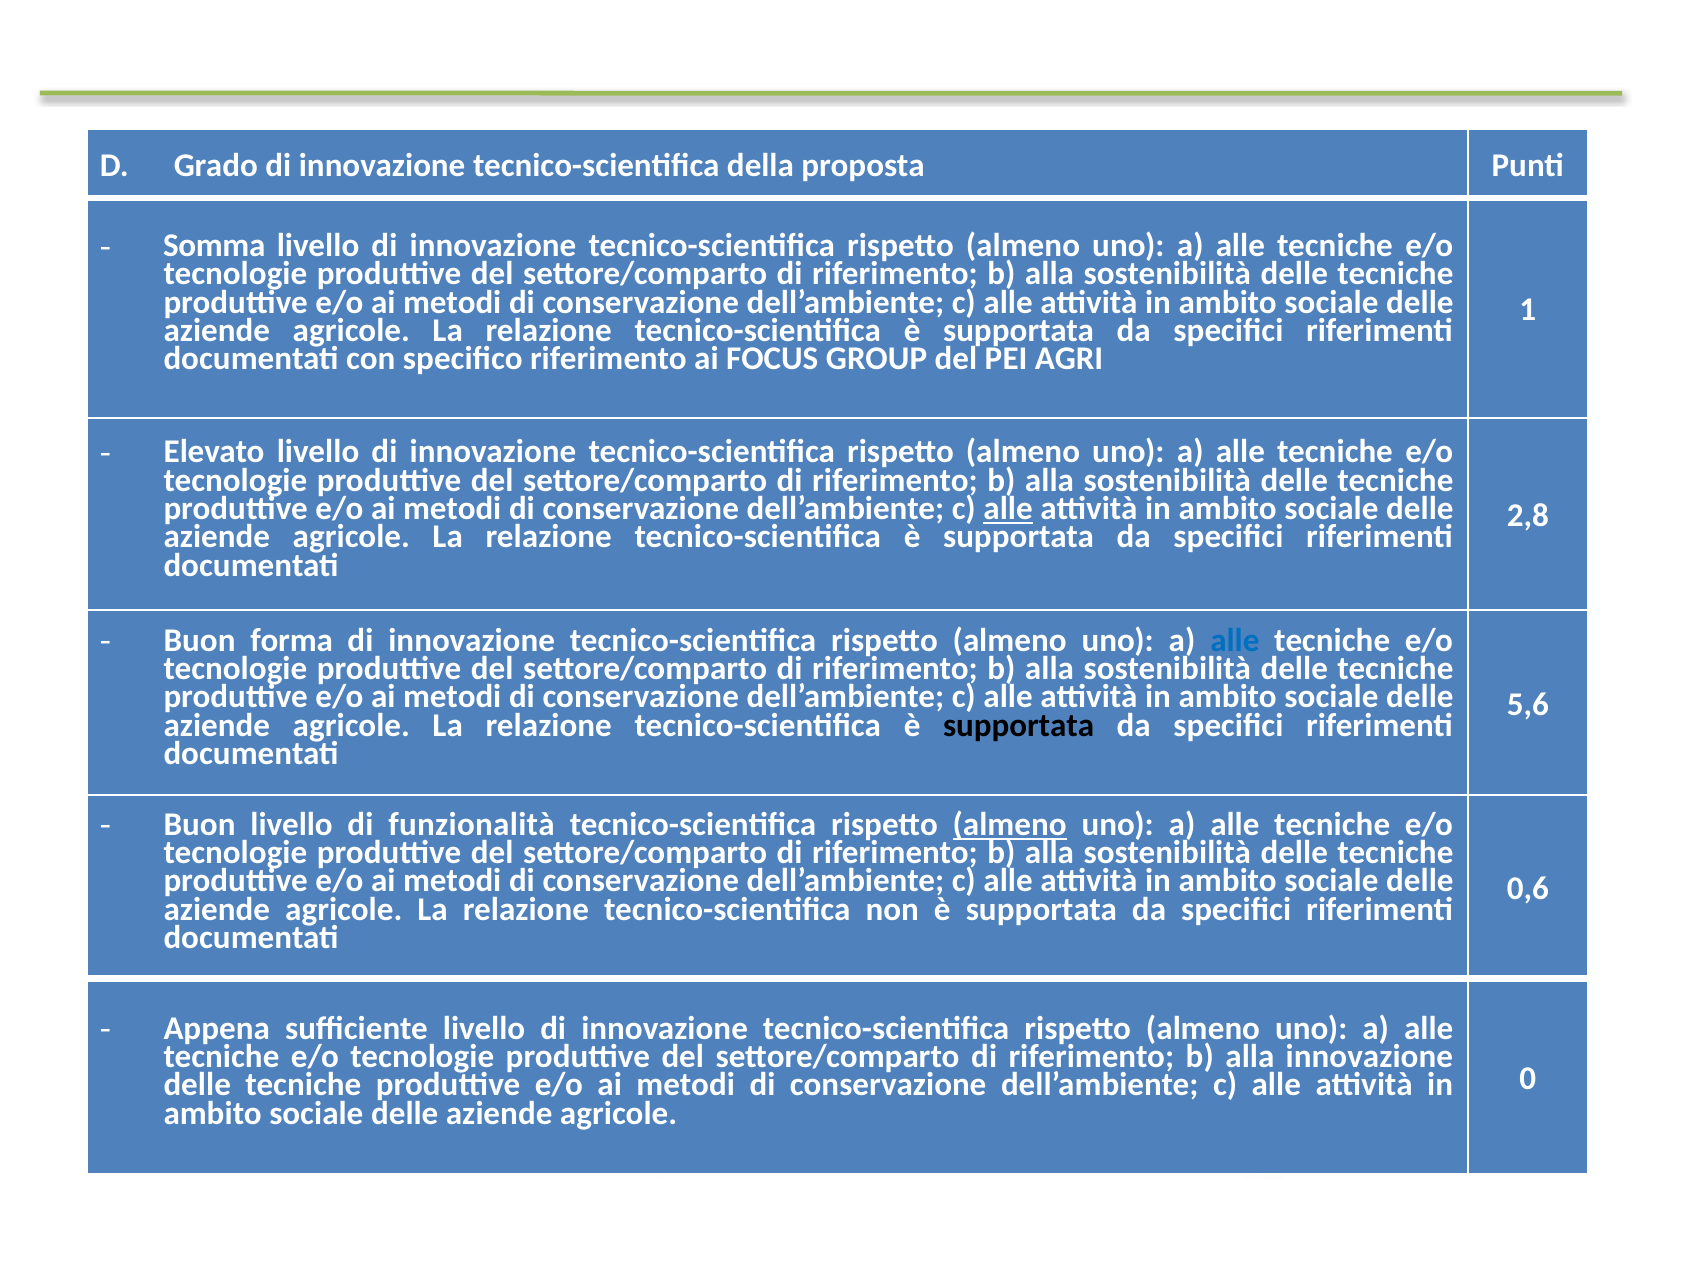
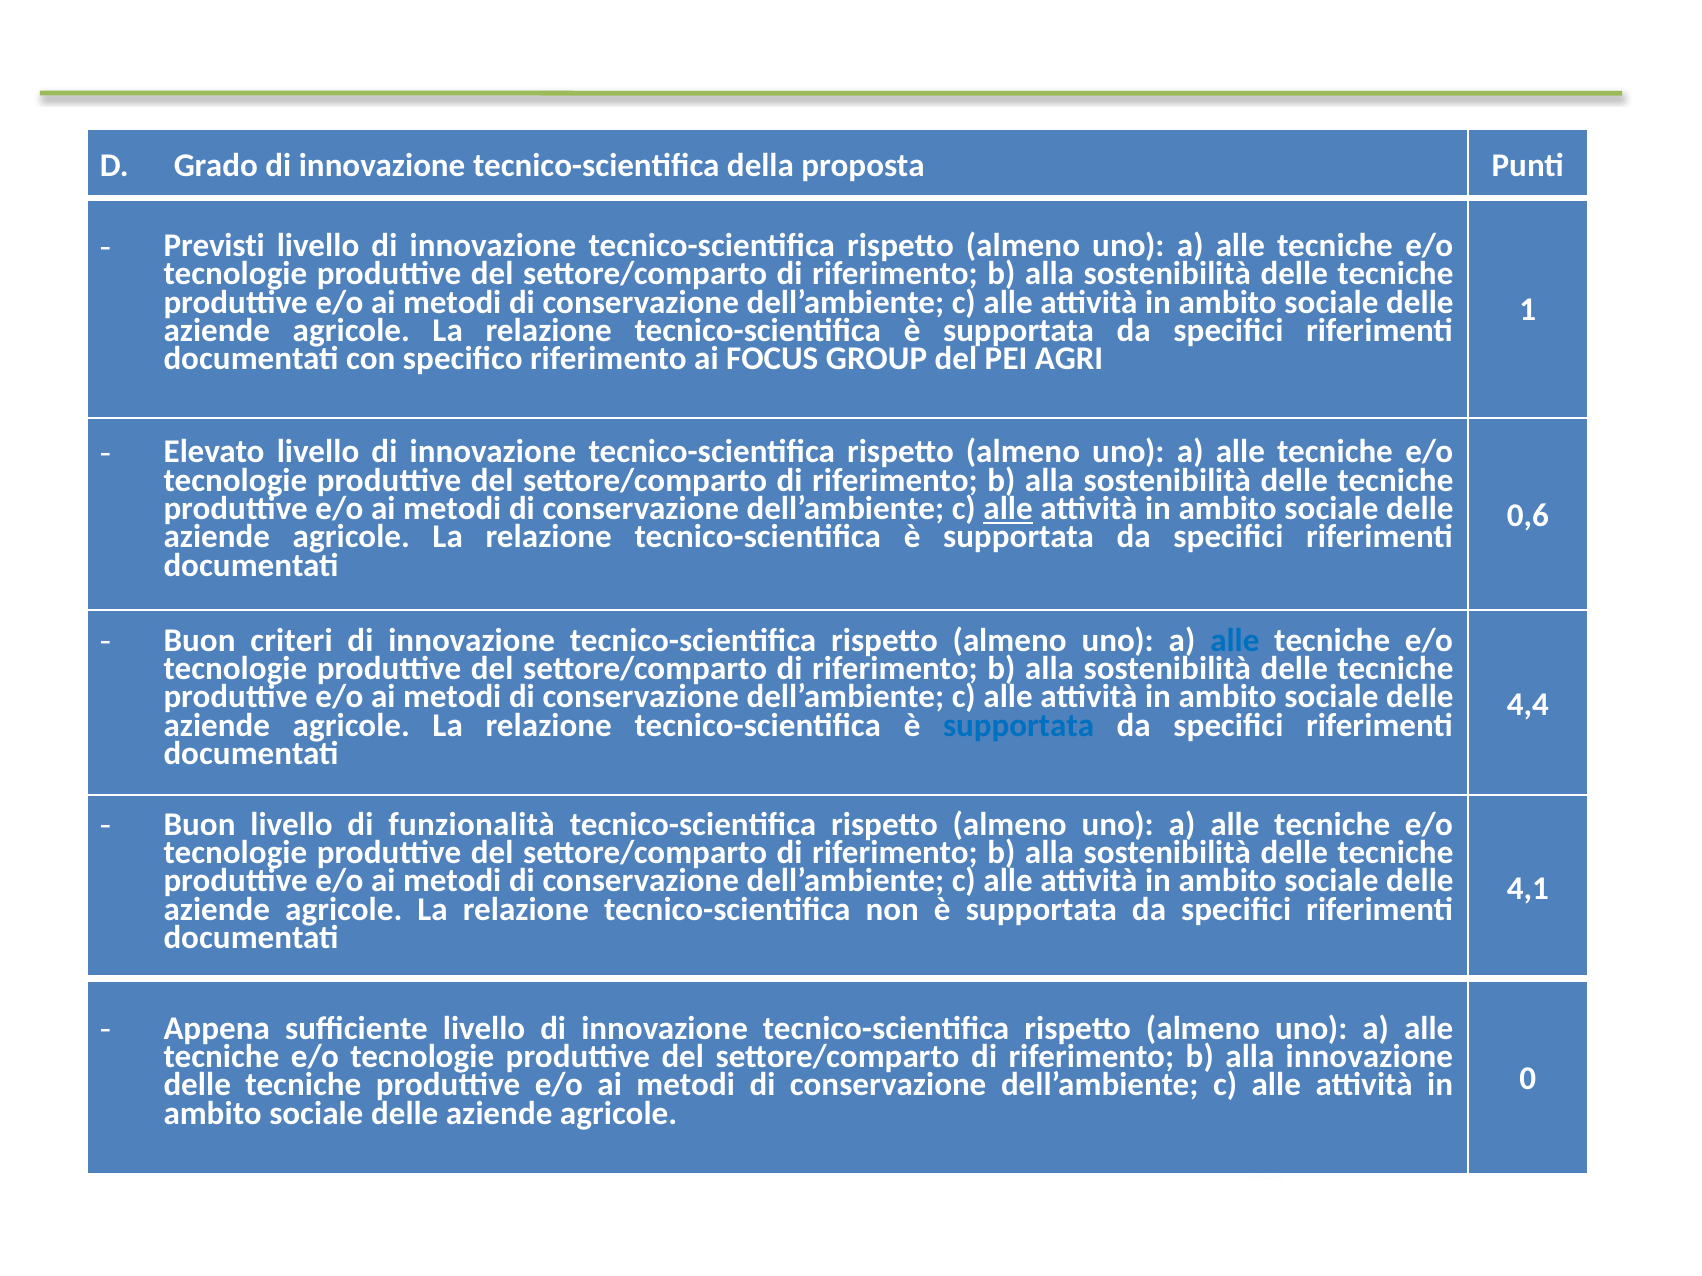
Somma: Somma -> Previsti
2,8: 2,8 -> 0,6
forma: forma -> criteri
5,6: 5,6 -> 4,4
supportata at (1019, 726) colour: black -> blue
almeno at (1010, 825) underline: present -> none
0,6: 0,6 -> 4,1
